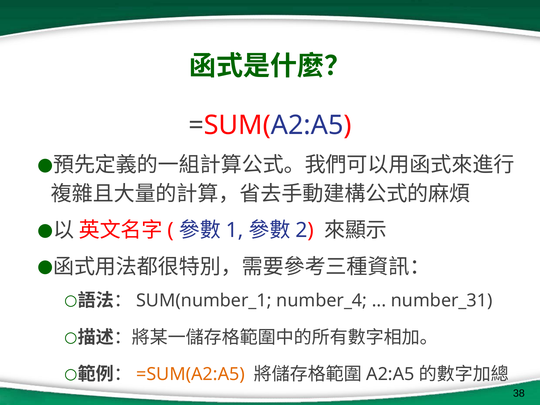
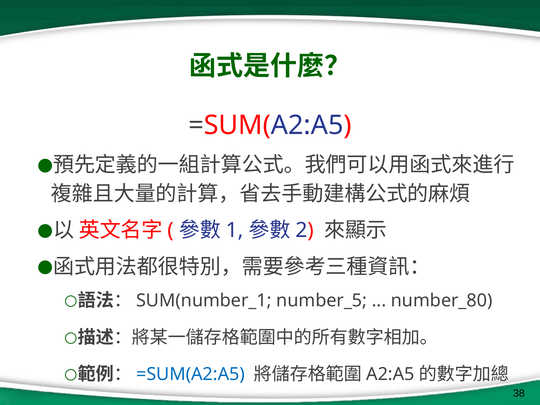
number_4: number_4 -> number_5
number_31: number_31 -> number_80
=SUM(A2:A5 at (191, 374) colour: orange -> blue
